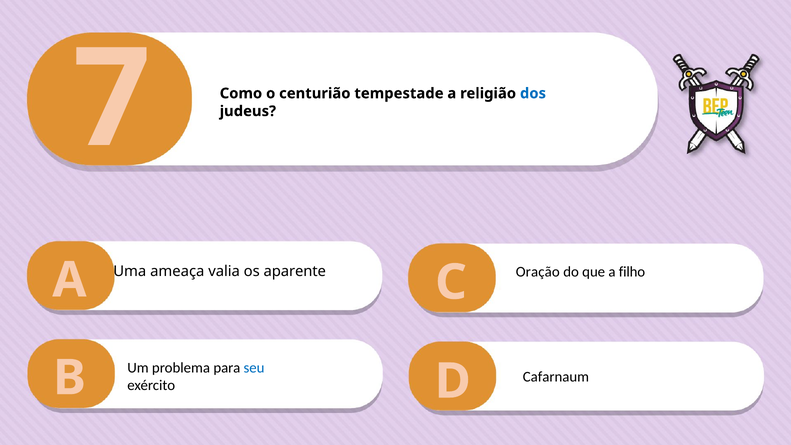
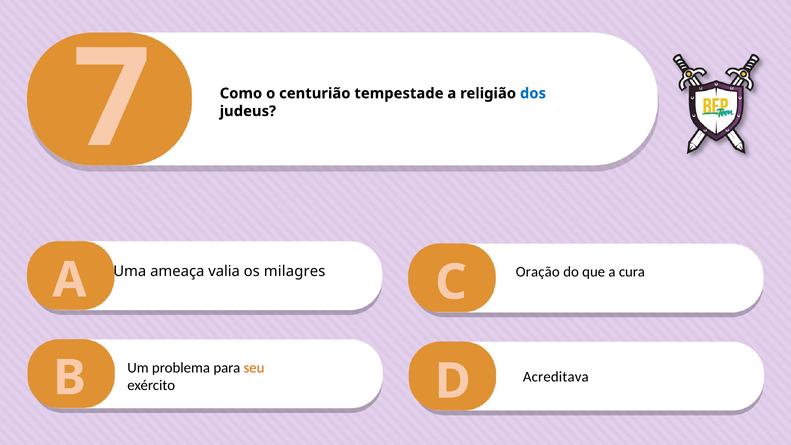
filho: filho -> cura
aparente: aparente -> milagres
seu colour: blue -> orange
Cafarnaum: Cafarnaum -> Acreditava
